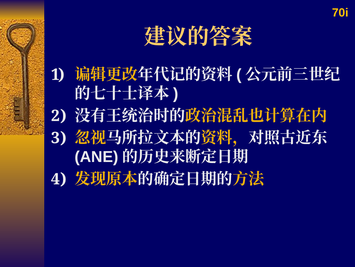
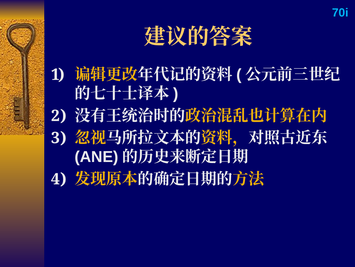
70i colour: yellow -> light blue
